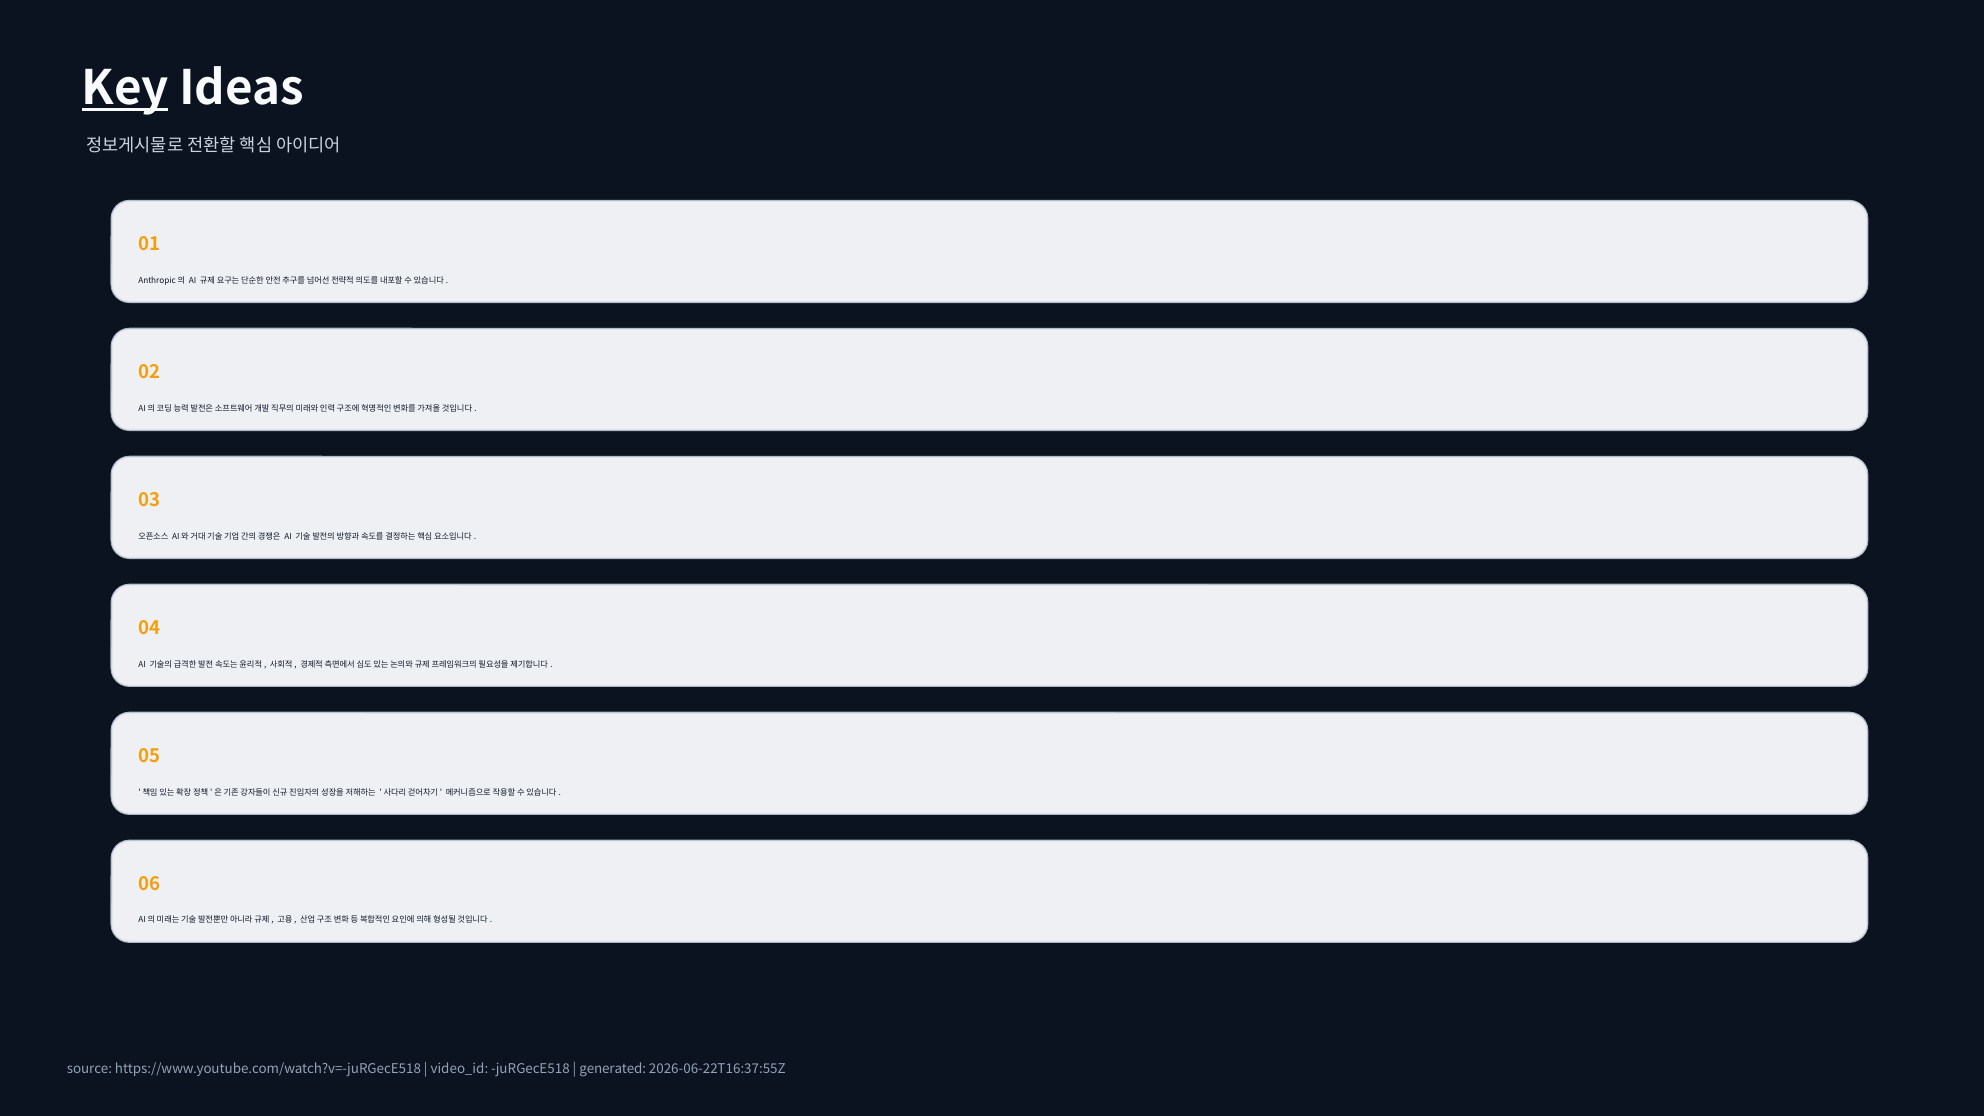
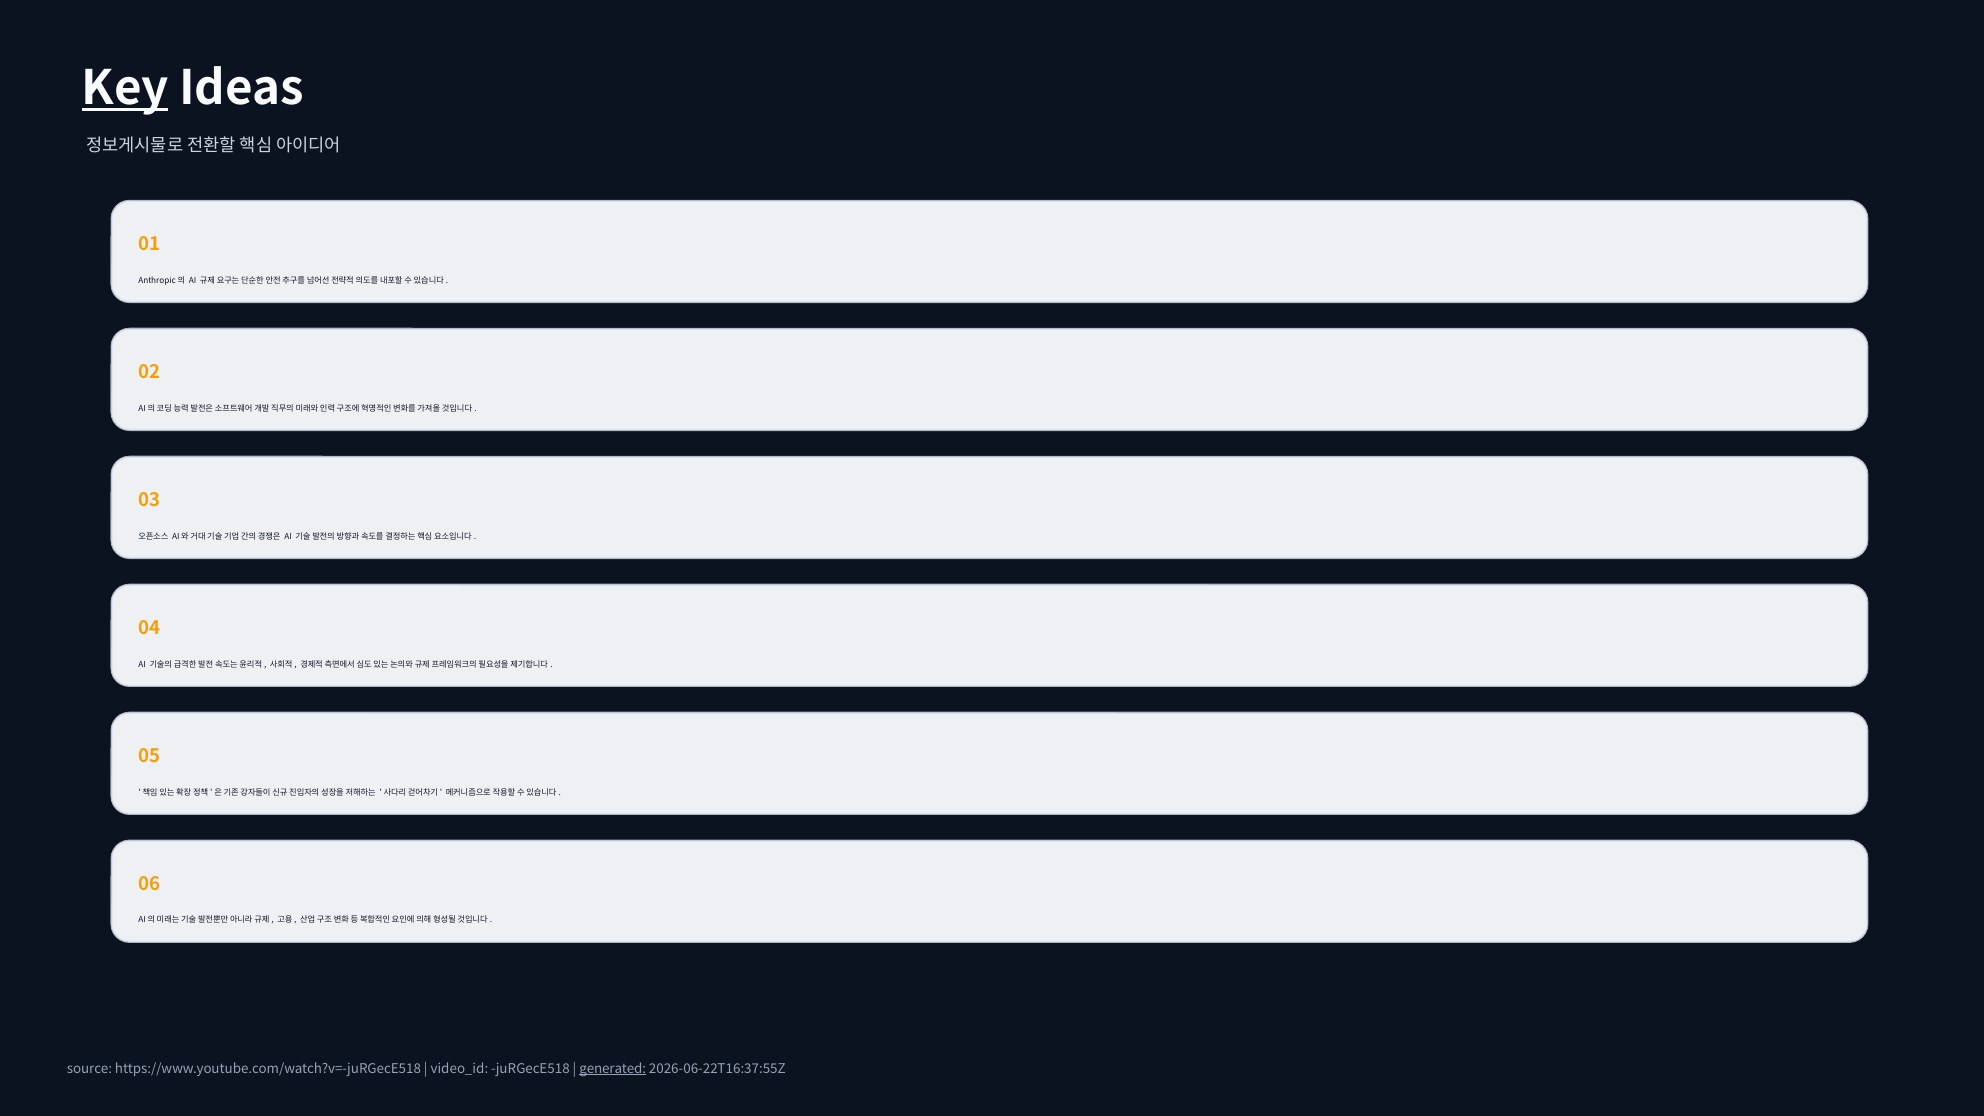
generated underline: none -> present
